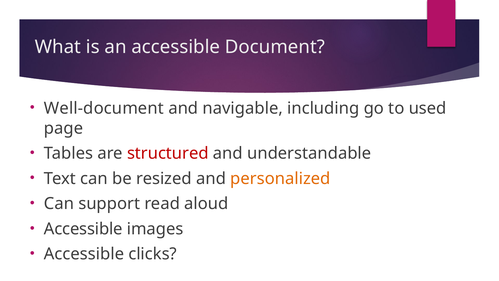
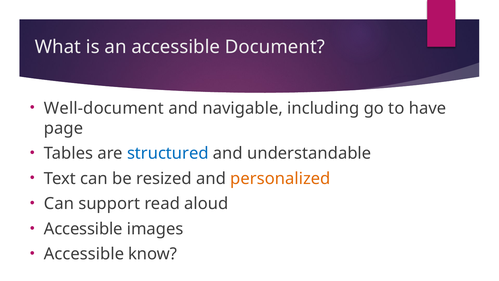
used: used -> have
structured colour: red -> blue
clicks: clicks -> know
